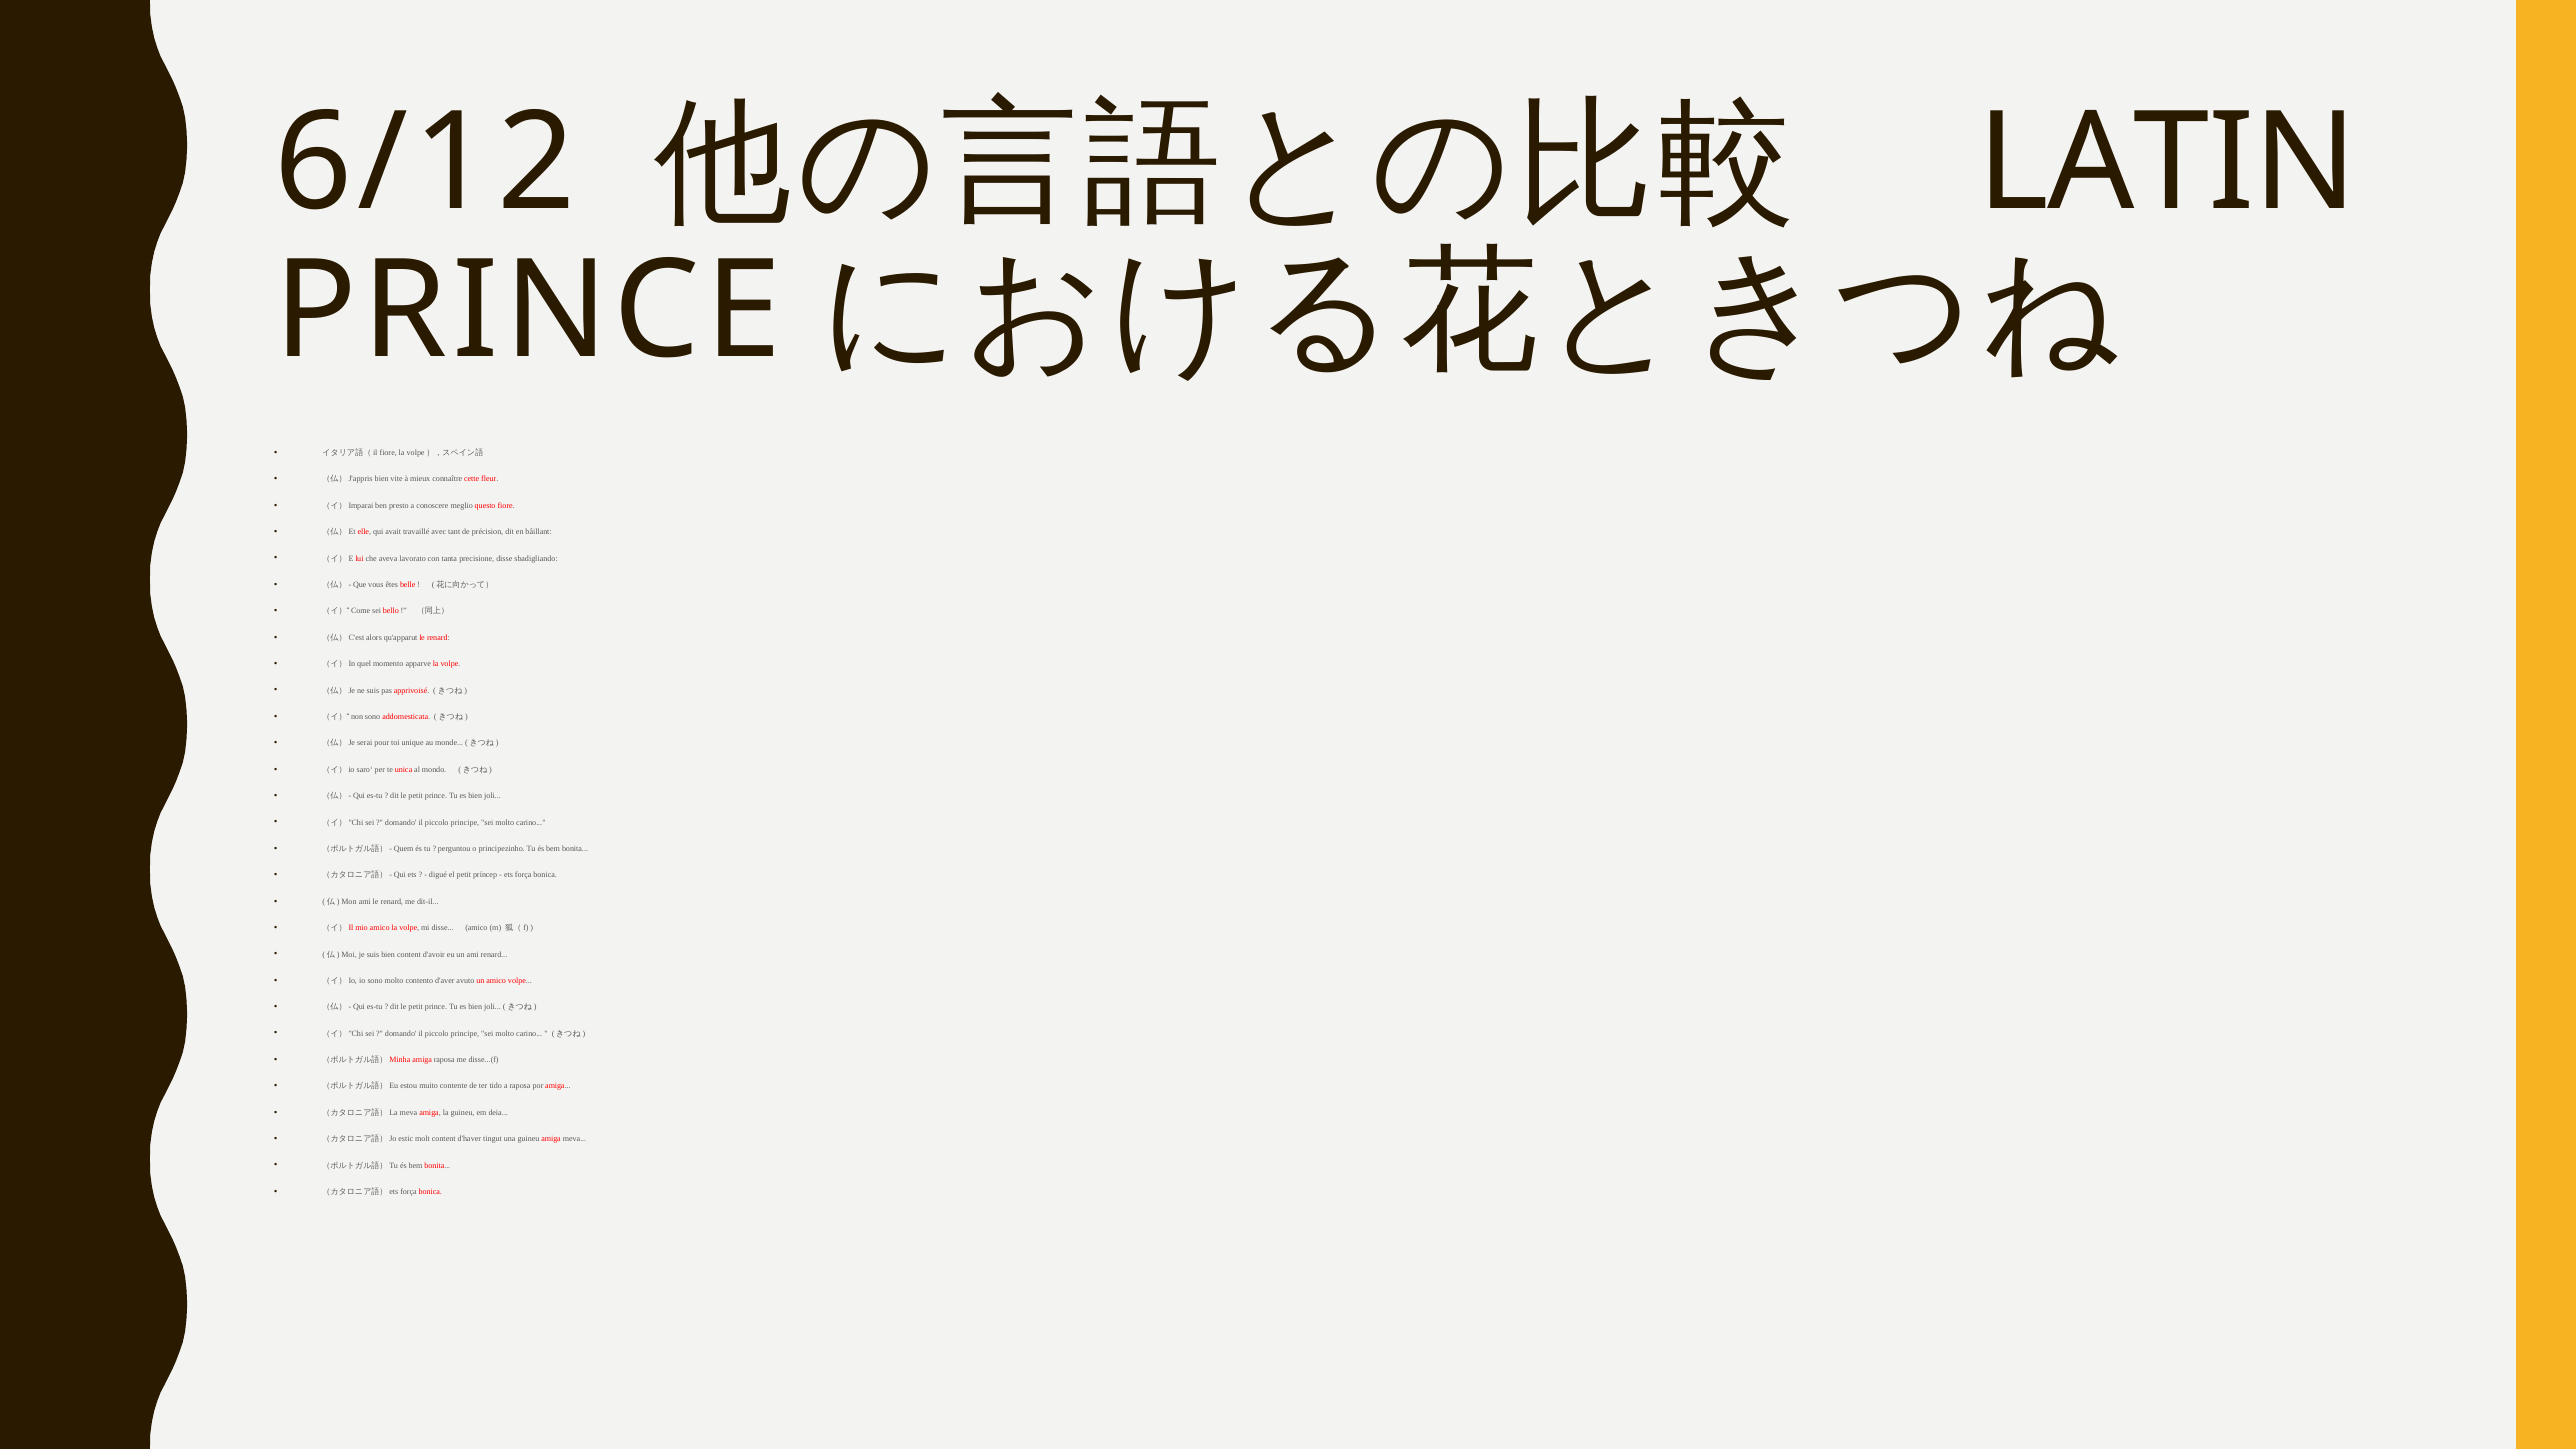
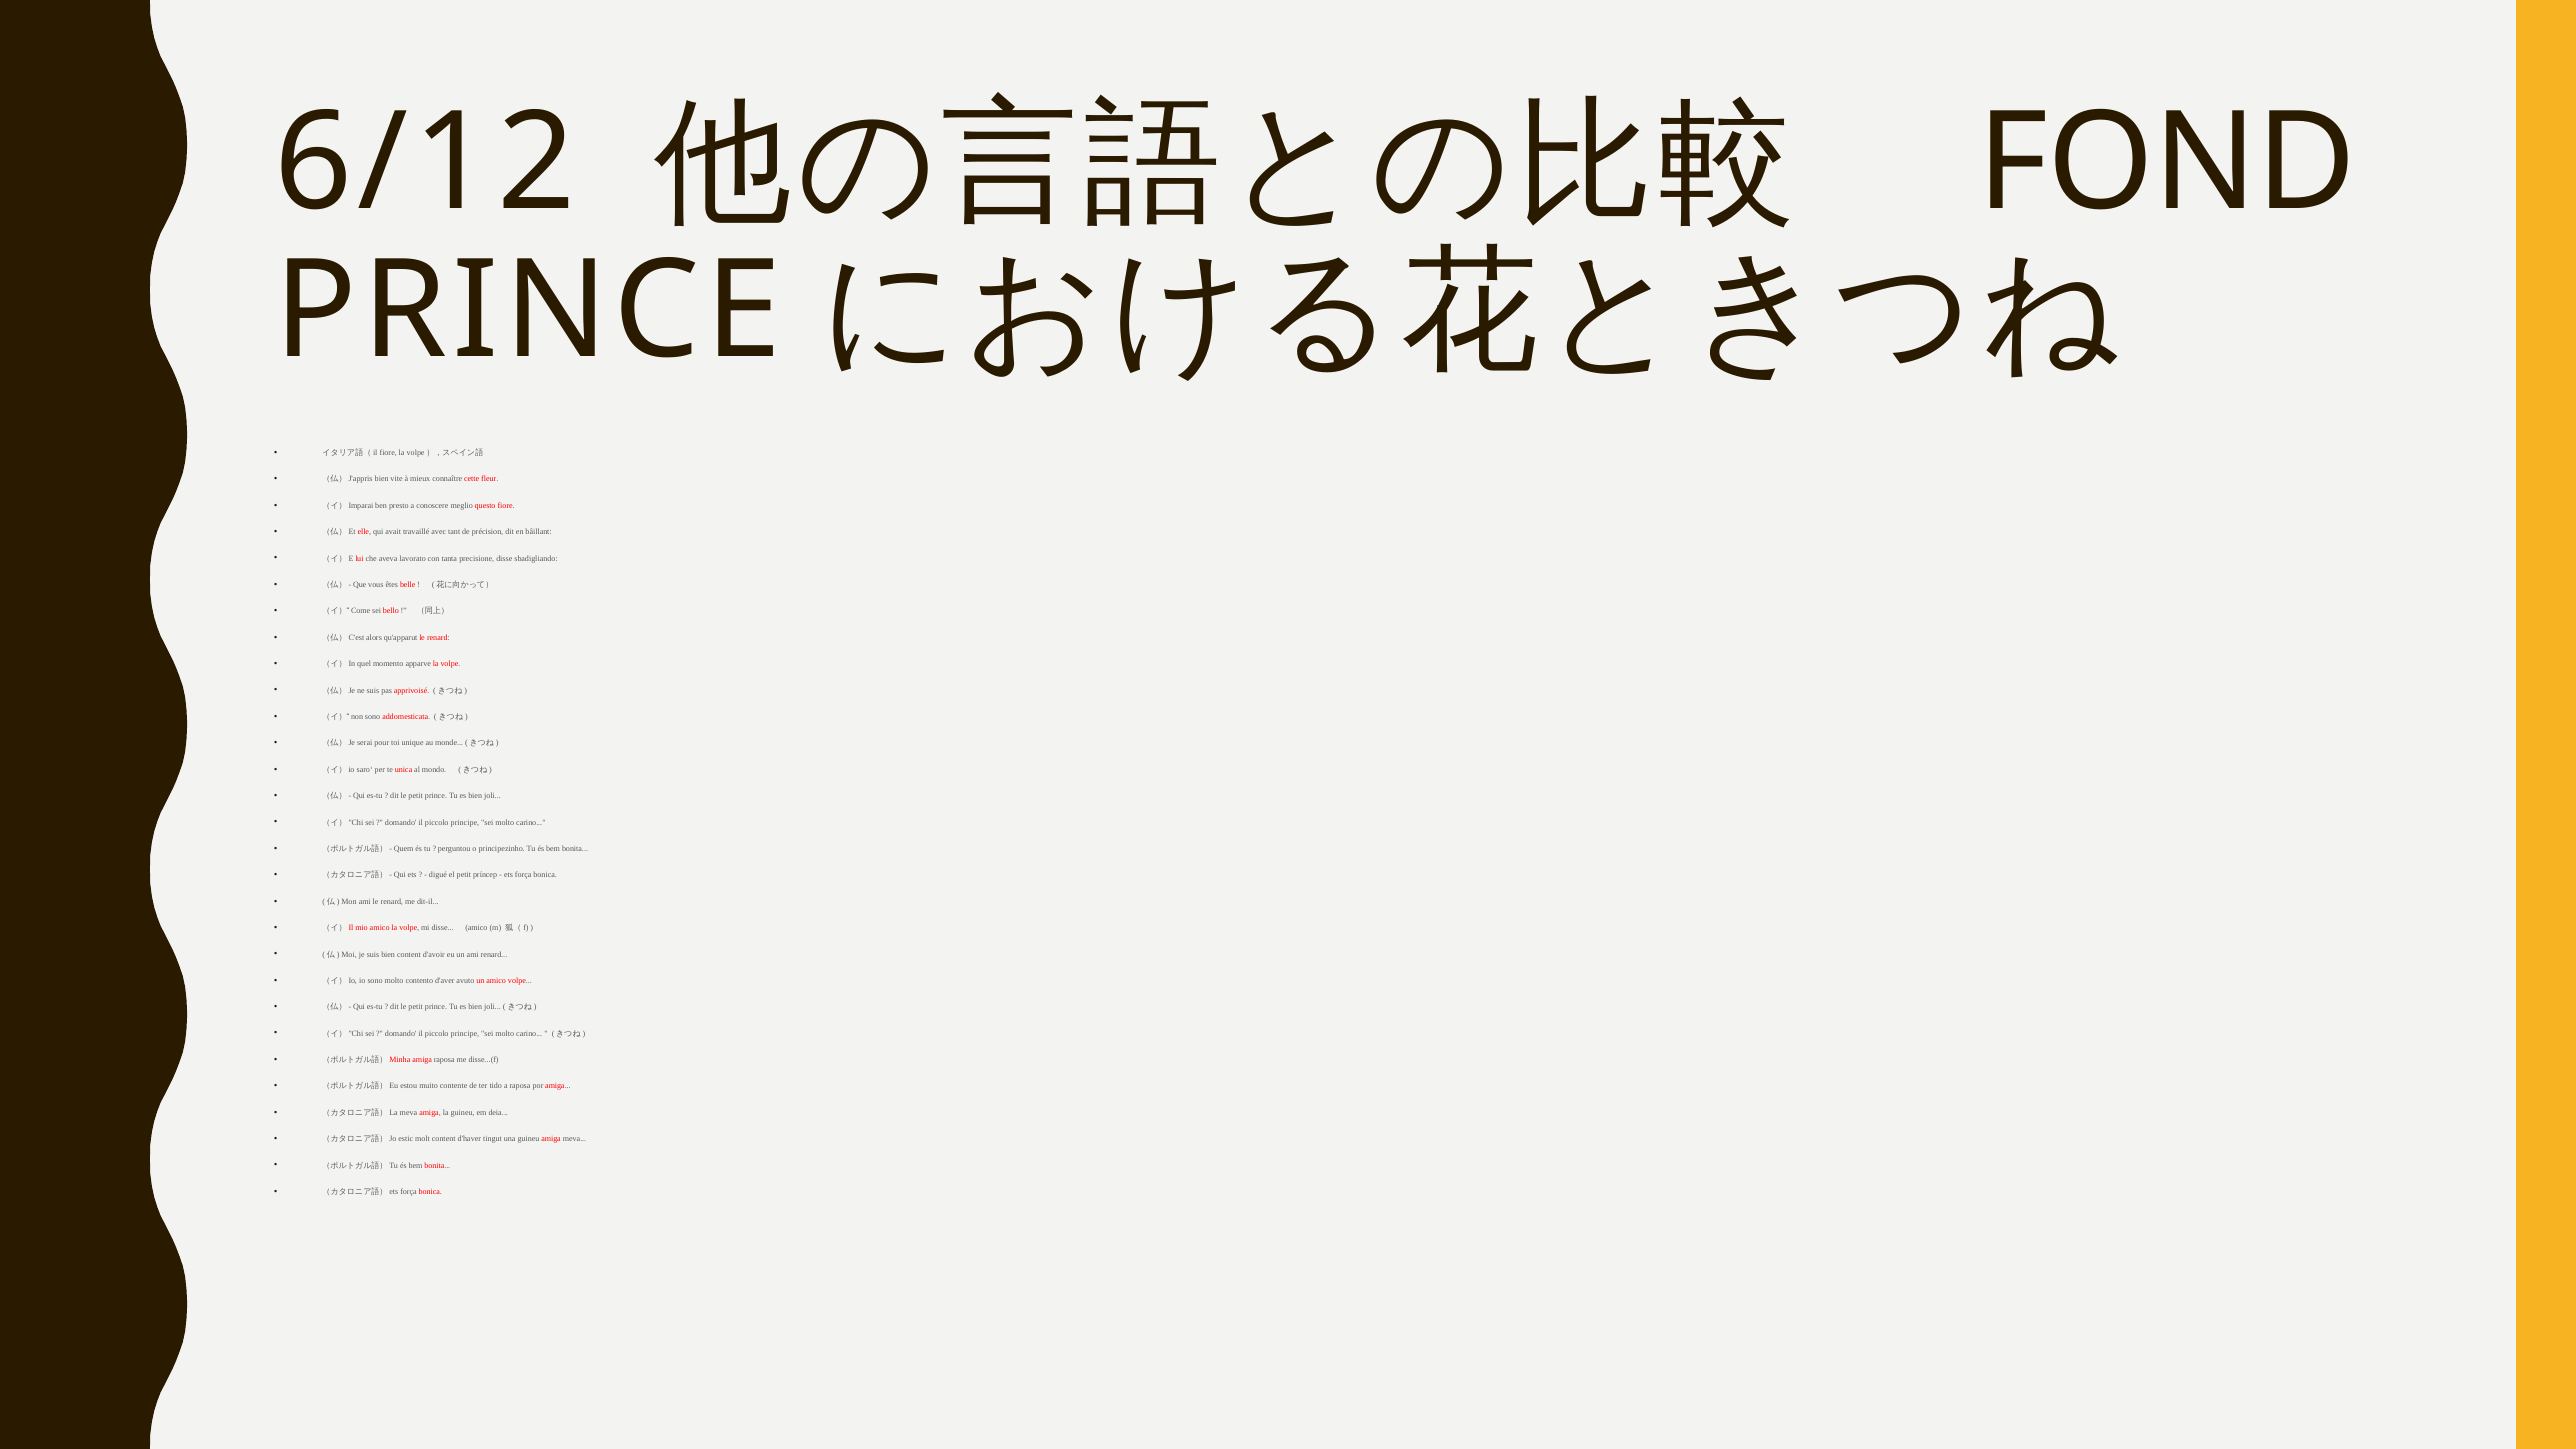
LATIN: LATIN -> FOND
